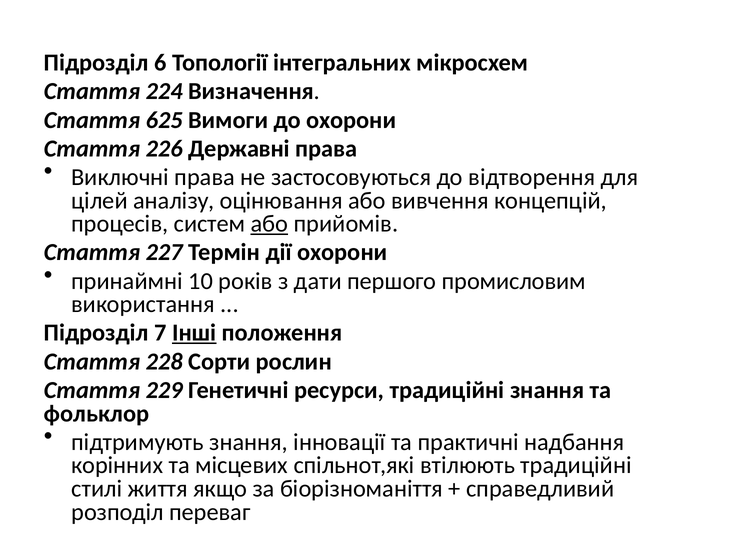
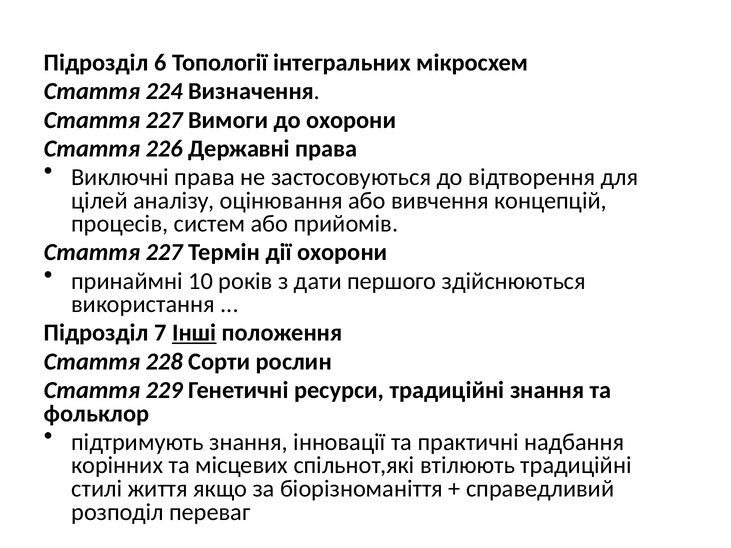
625 at (164, 120): 625 -> 227
або at (269, 224) underline: present -> none
промисловим: промисловим -> здійснюються
